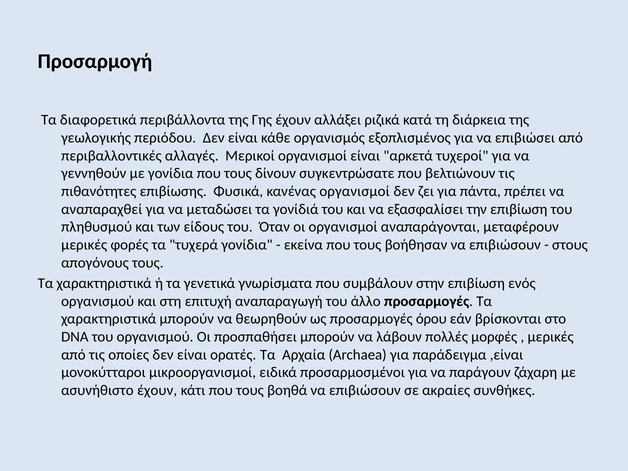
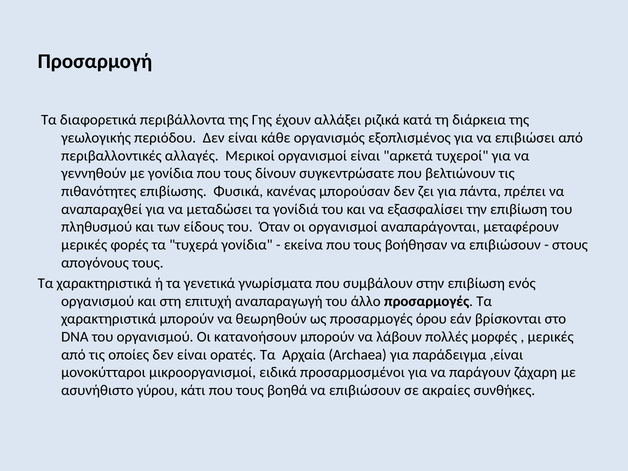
κανένας οργανισμοί: οργανισμοί -> μπορούσαν
προσπαθήσει: προσπαθήσει -> κατανοήσουν
ασυνήθιστο έχουν: έχουν -> γύρου
